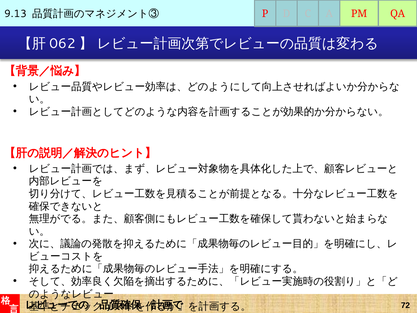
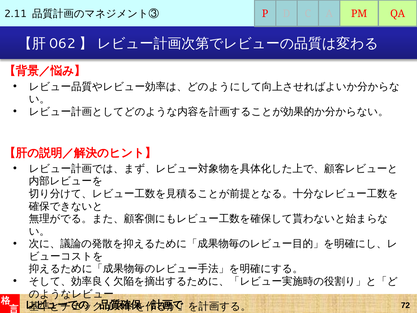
9.13: 9.13 -> 2.11
